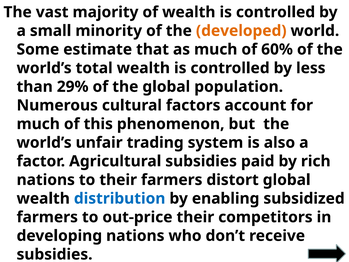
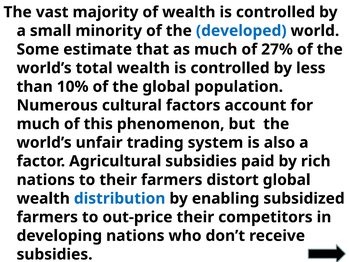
developed colour: orange -> blue
60%: 60% -> 27%
29%: 29% -> 10%
